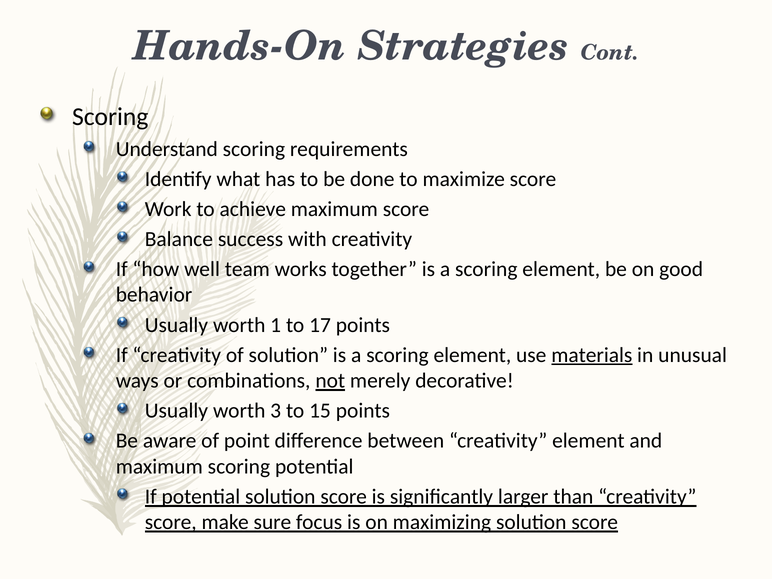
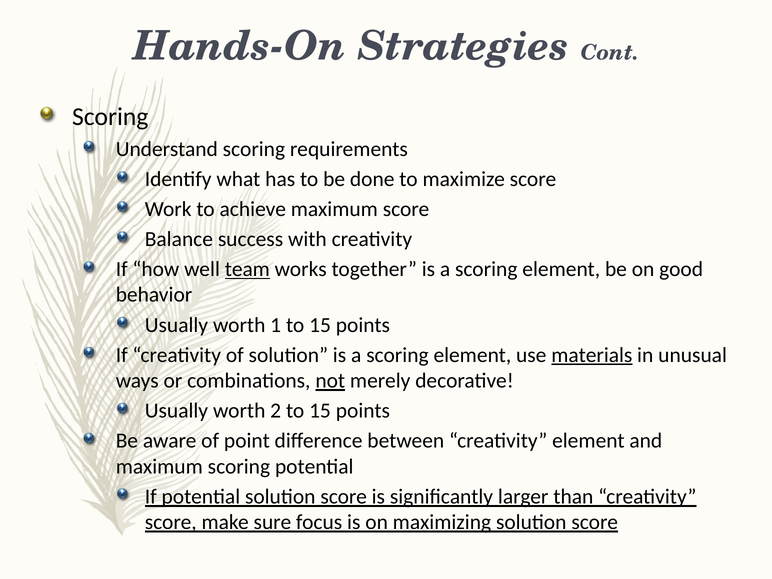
team underline: none -> present
1 to 17: 17 -> 15
3: 3 -> 2
